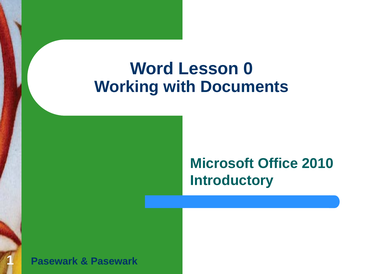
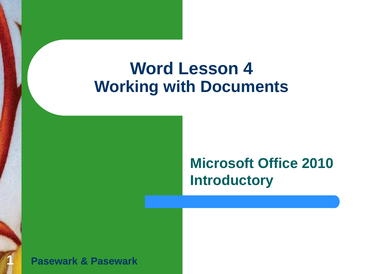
0: 0 -> 4
